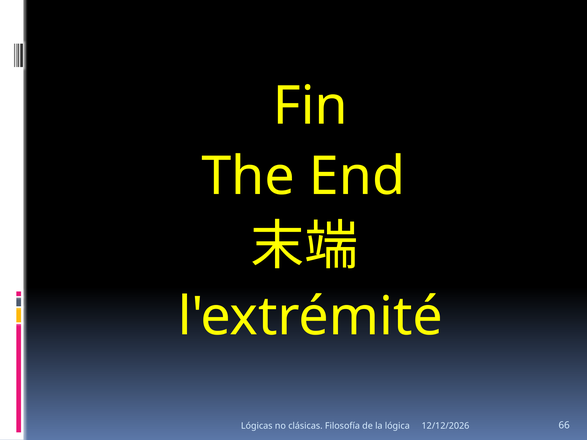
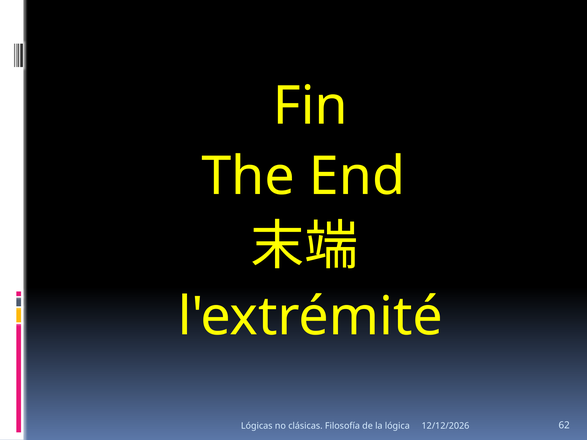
66: 66 -> 62
